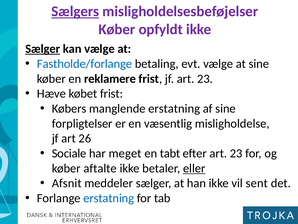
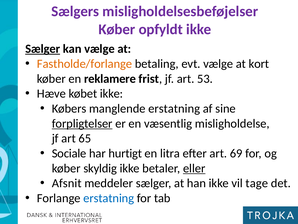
Sælgers underline: present -> none
Fastholde/forlange colour: blue -> orange
at sine: sine -> kort
jf art 23: 23 -> 53
købet frist: frist -> ikke
forpligtelser underline: none -> present
26: 26 -> 65
meget: meget -> hurtigt
tabt: tabt -> litra
efter art 23: 23 -> 69
aftalte: aftalte -> skyldig
sent: sent -> tage
